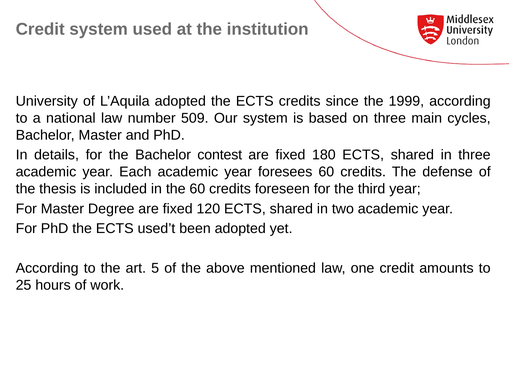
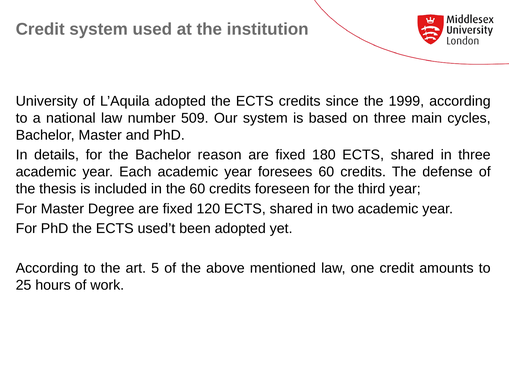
contest: contest -> reason
